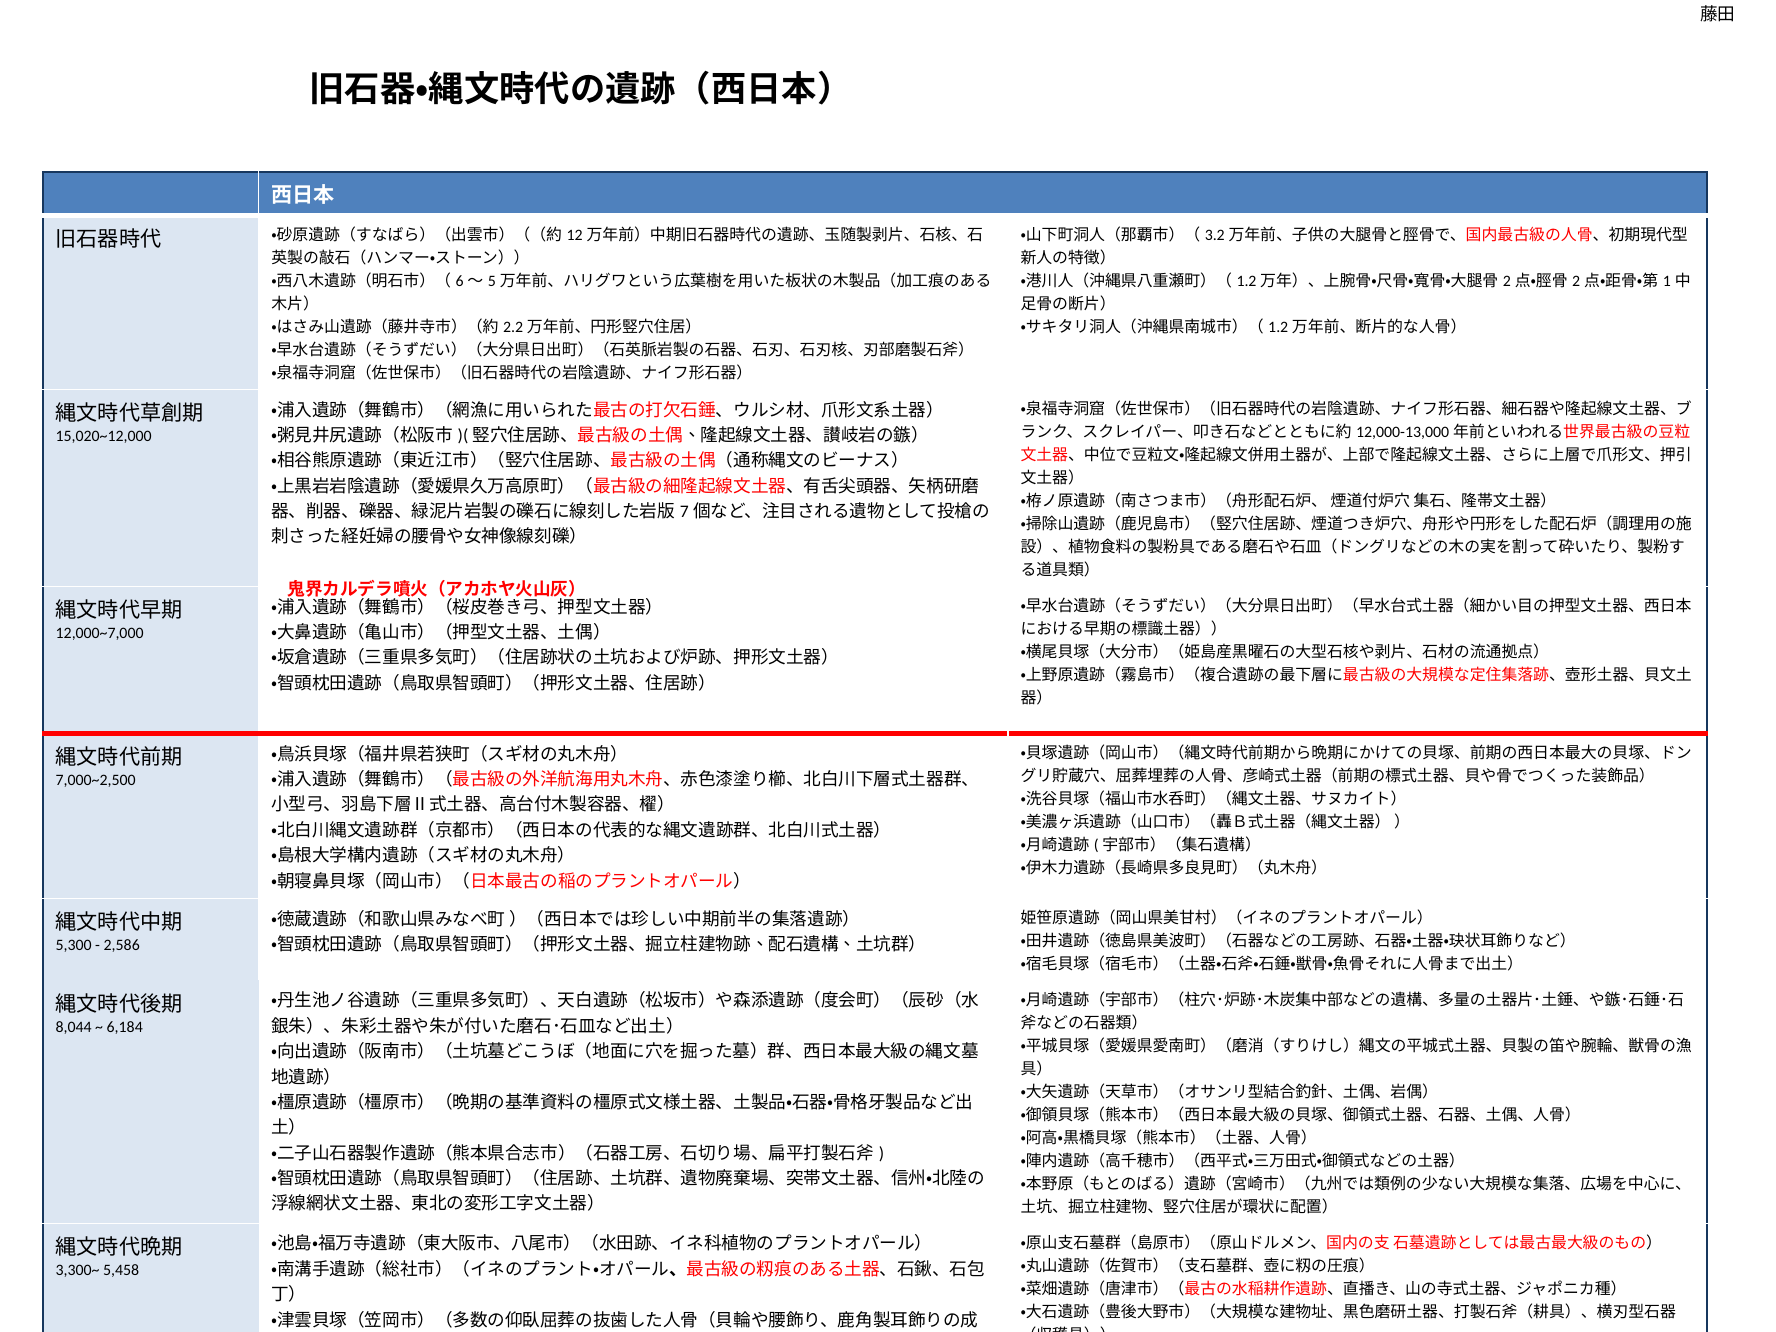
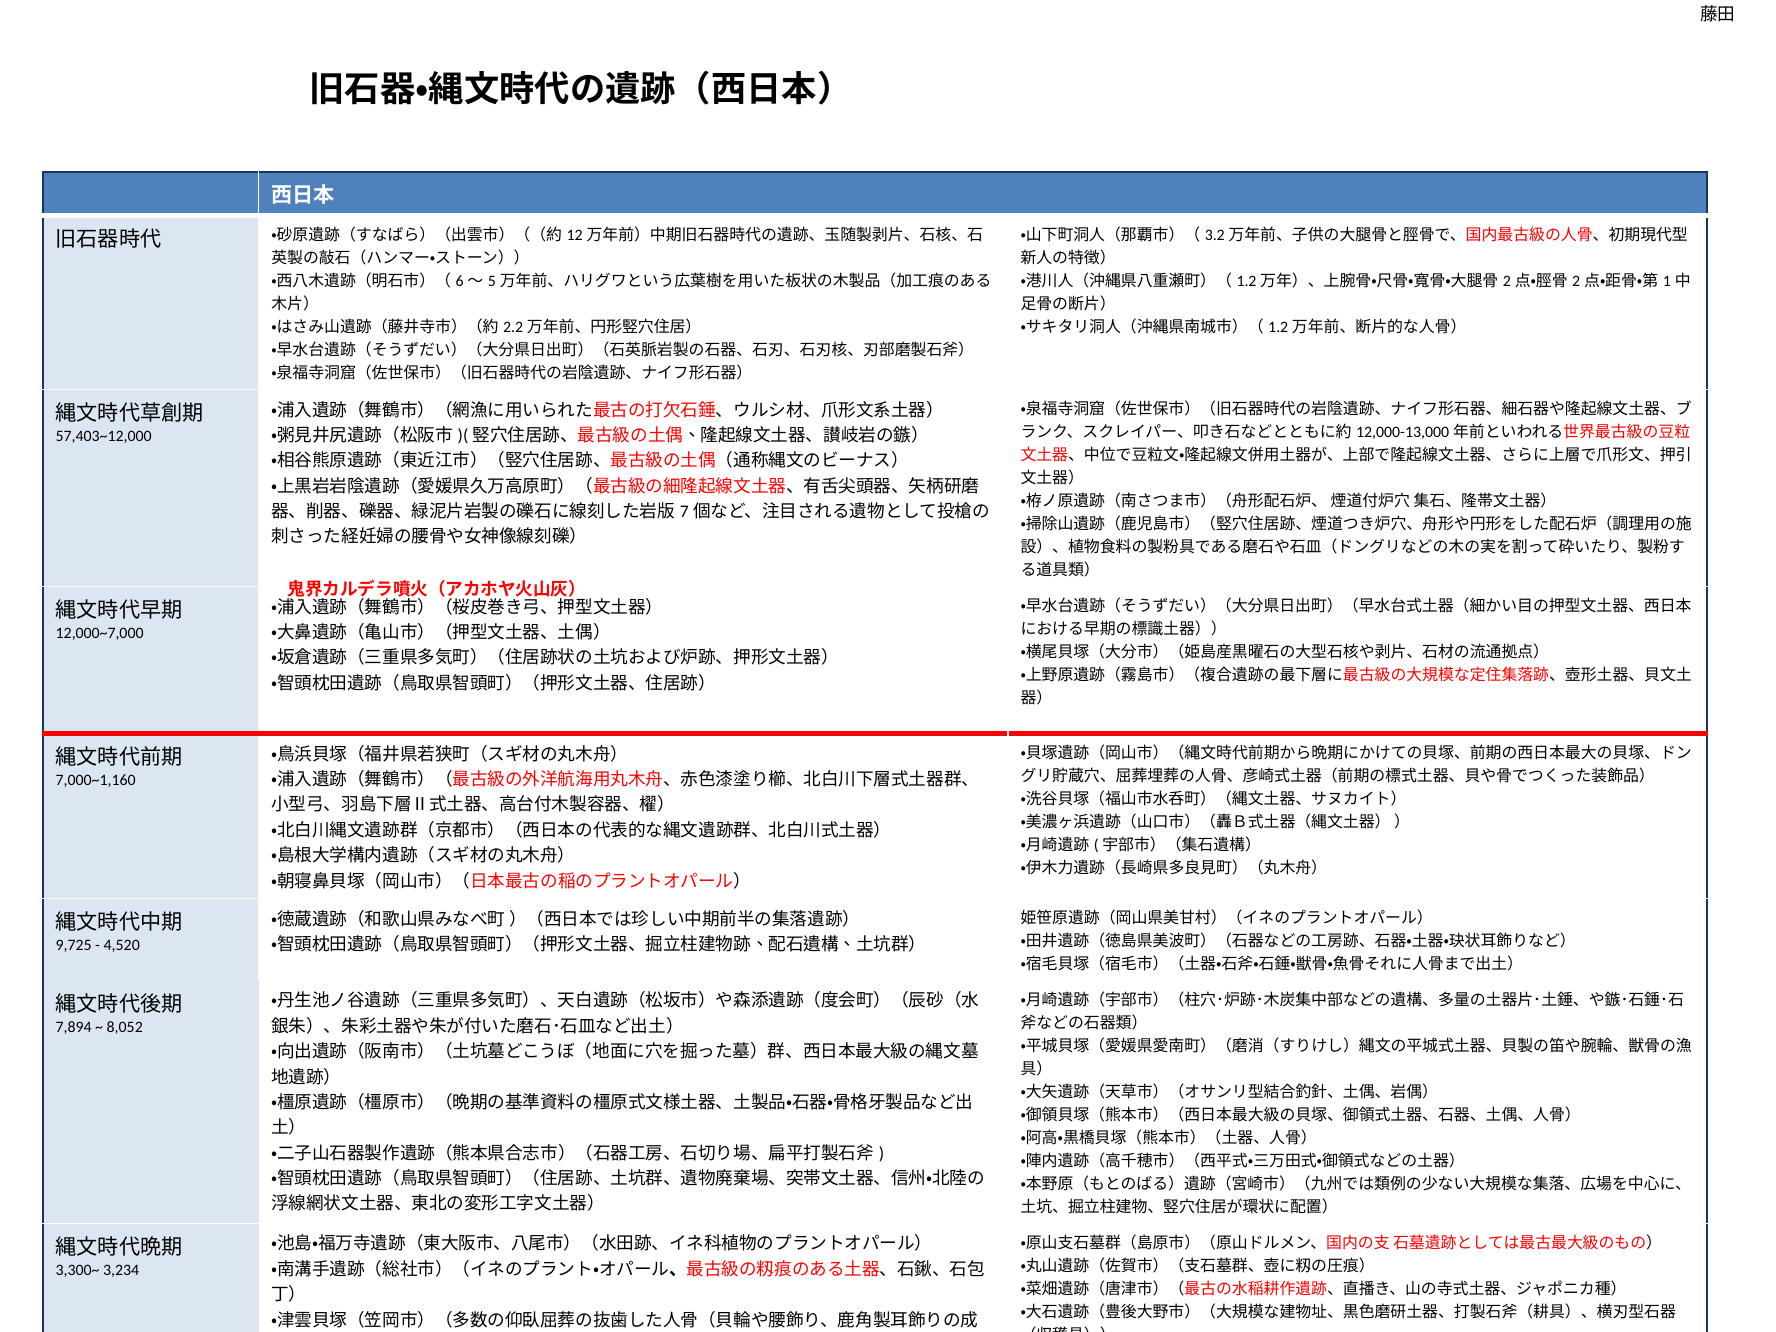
15,020~12,000: 15,020~12,000 -> 57,403~12,000
7,000~2,500: 7,000~2,500 -> 7,000~1,160
5,300: 5,300 -> 9,725
2,586: 2,586 -> 4,520
8,044: 8,044 -> 7,894
6,184: 6,184 -> 8,052
5,458: 5,458 -> 3,234
